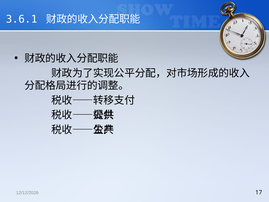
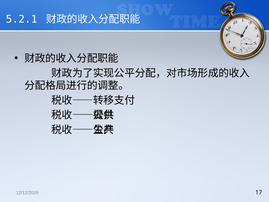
3.6.1: 3.6.1 -> 5.2.1
